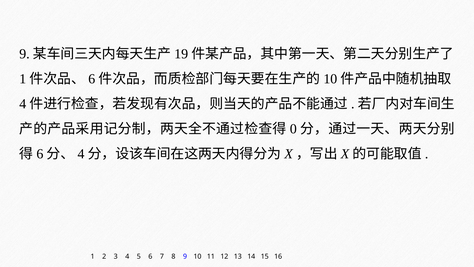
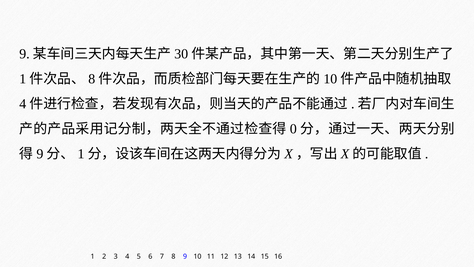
19: 19 -> 30
6 at (92, 79): 6 -> 8
6 at (40, 154): 6 -> 9
4 at (81, 154): 4 -> 1
